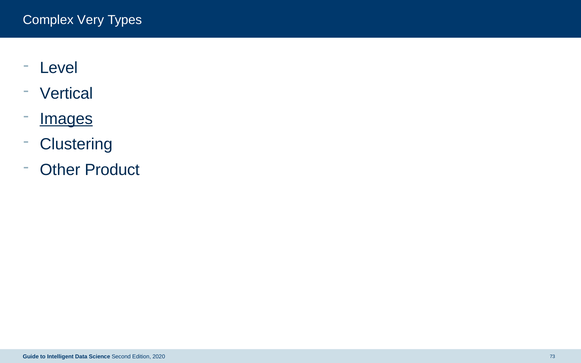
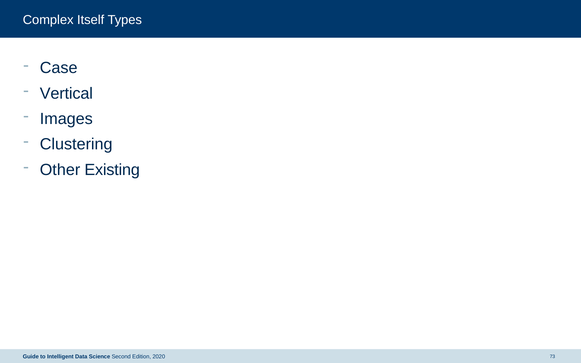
Very: Very -> Itself
Level: Level -> Case
Images underline: present -> none
Product: Product -> Existing
